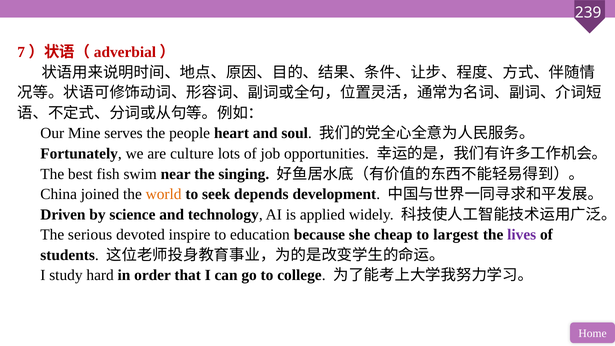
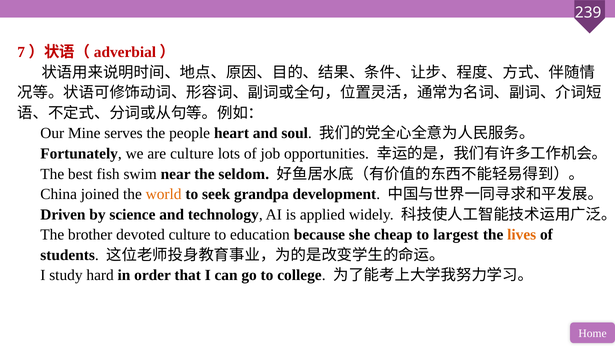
singing: singing -> seldom
depends: depends -> grandpa
serious: serious -> brother
devoted inspire: inspire -> culture
lives colour: purple -> orange
